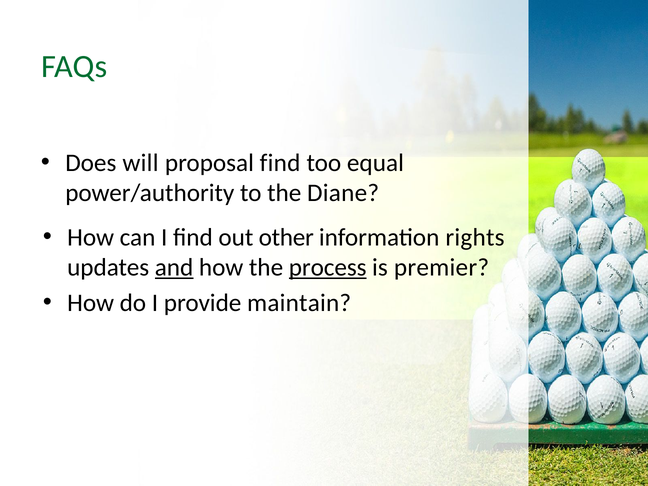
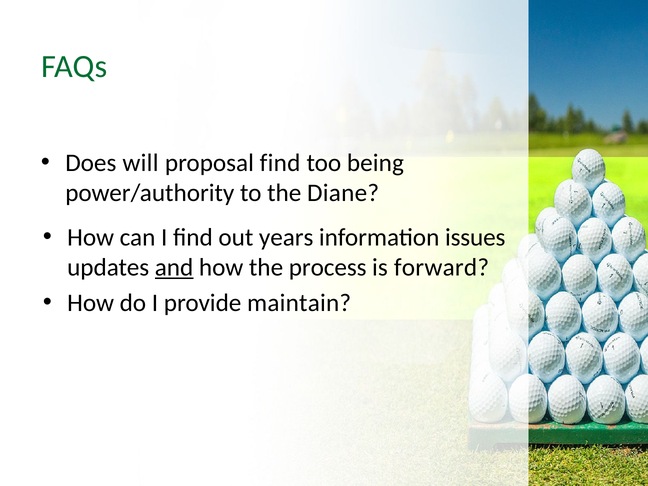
equal: equal -> being
other: other -> years
rights: rights -> issues
process underline: present -> none
premier: premier -> forward
